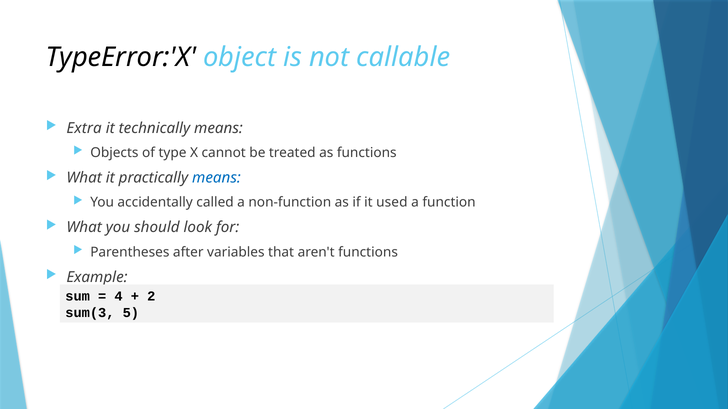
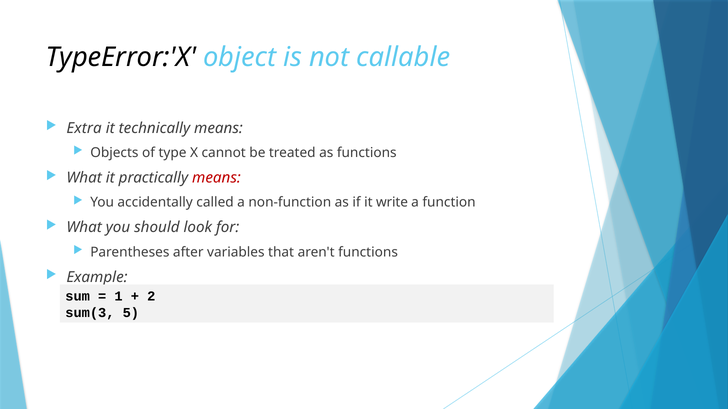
means at (216, 178) colour: blue -> red
used: used -> write
4: 4 -> 1
